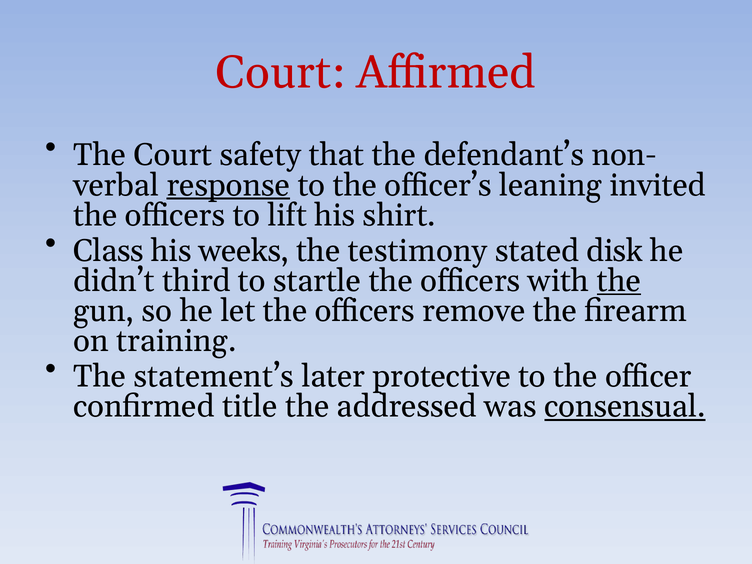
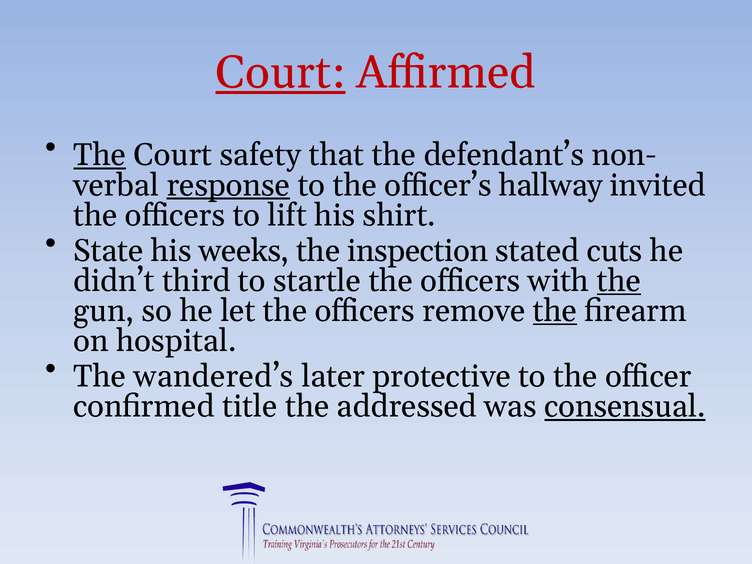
Court at (281, 73) underline: none -> present
The at (100, 155) underline: none -> present
leaning: leaning -> hallway
Class: Class -> State
testimony: testimony -> inspection
disk: disk -> cuts
the at (555, 311) underline: none -> present
training: training -> hospital
statement’s: statement’s -> wandered’s
